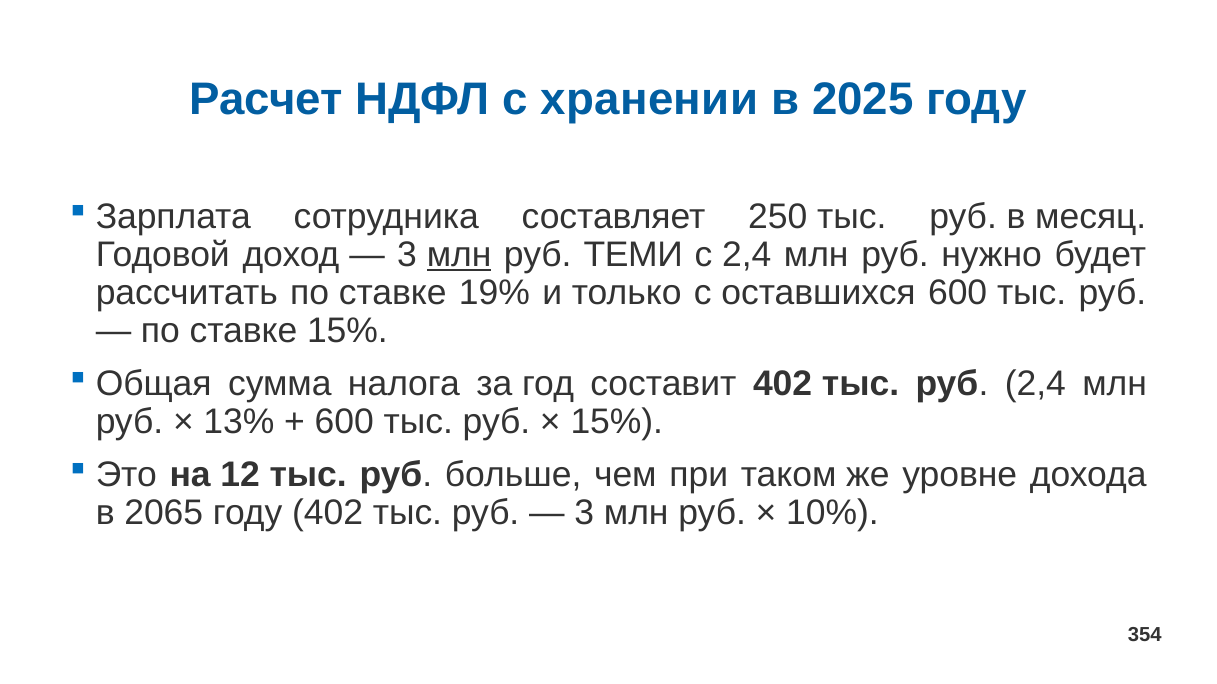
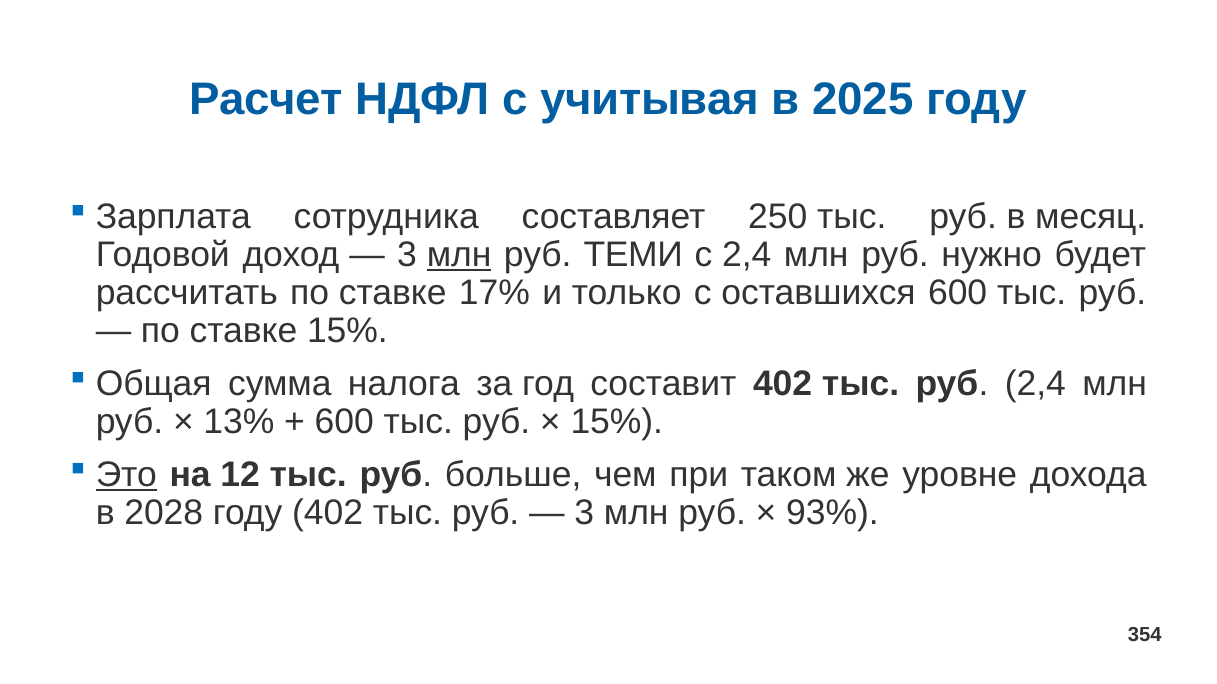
хранении: хранении -> учитывая
19%: 19% -> 17%
Это underline: none -> present
2065: 2065 -> 2028
10%: 10% -> 93%
